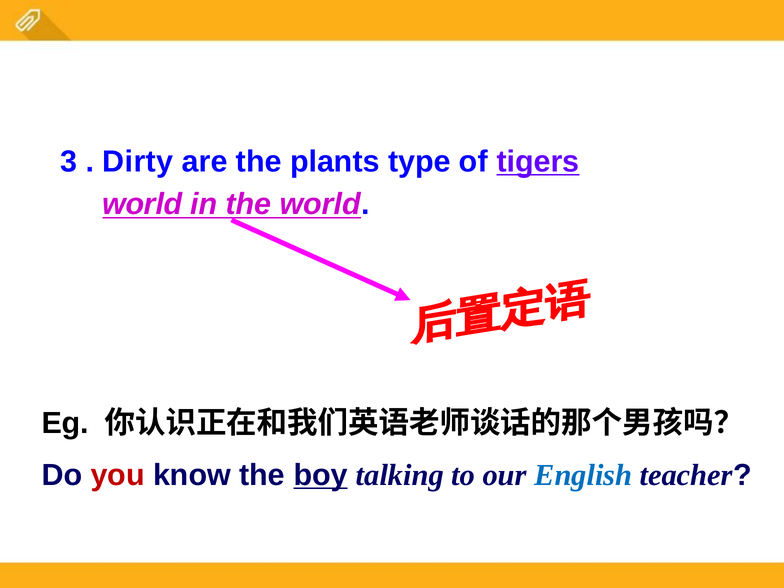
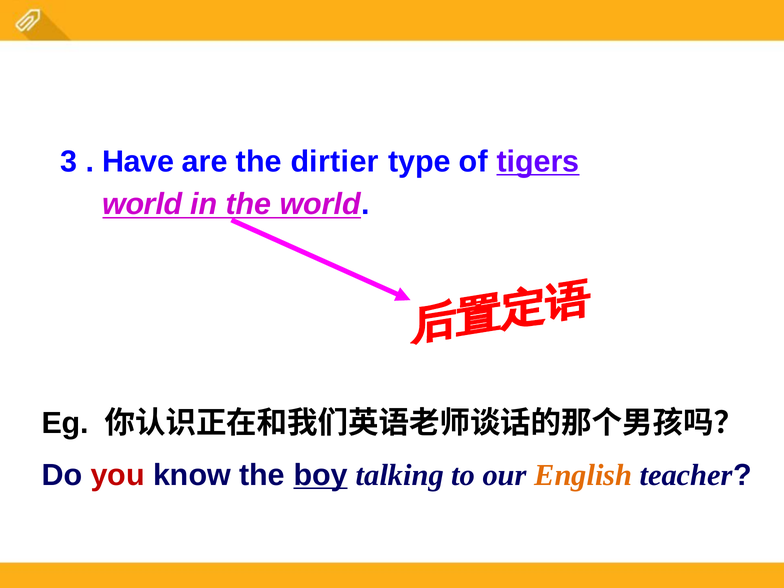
Dirty: Dirty -> Have
plants: plants -> dirtier
English colour: blue -> orange
